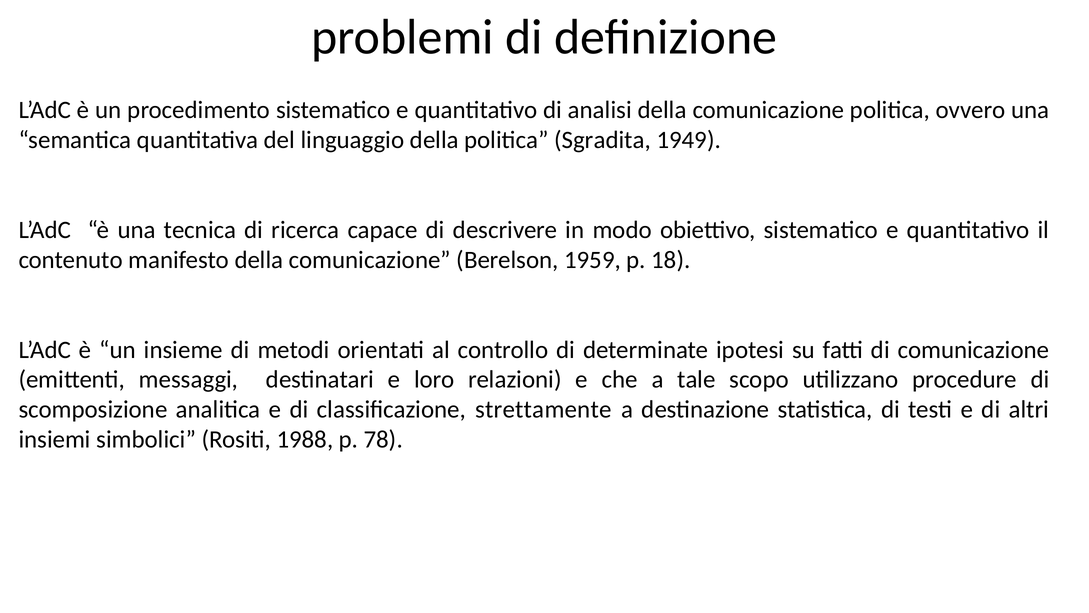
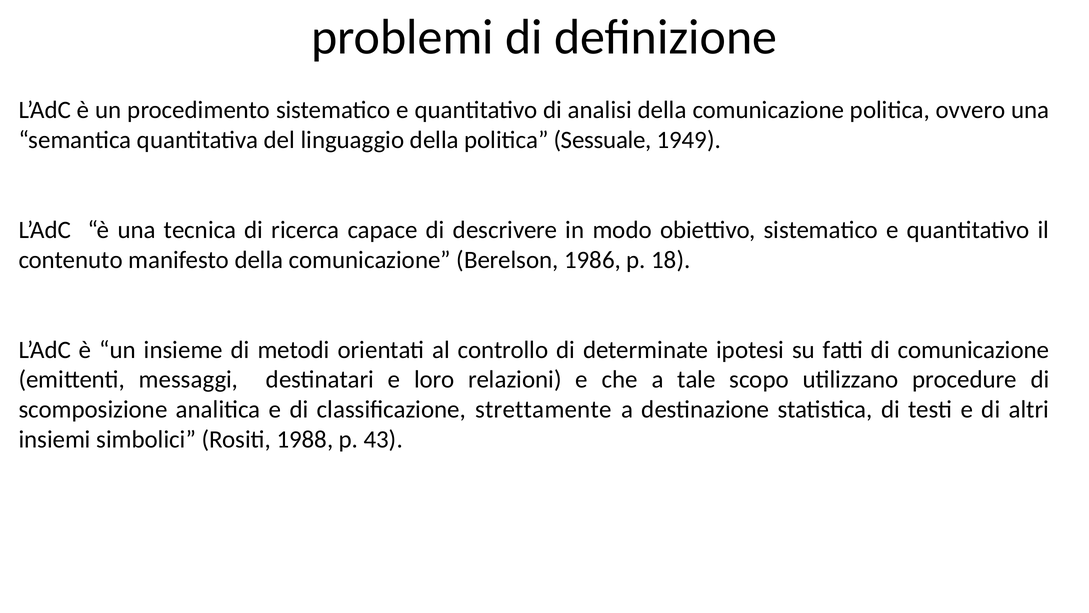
Sgradita: Sgradita -> Sessuale
1959: 1959 -> 1986
78: 78 -> 43
